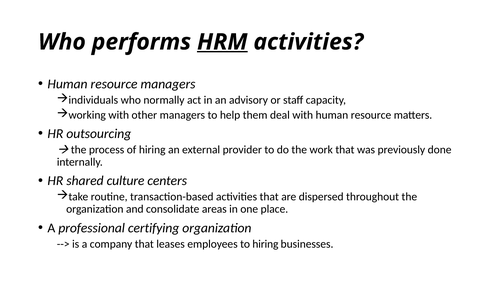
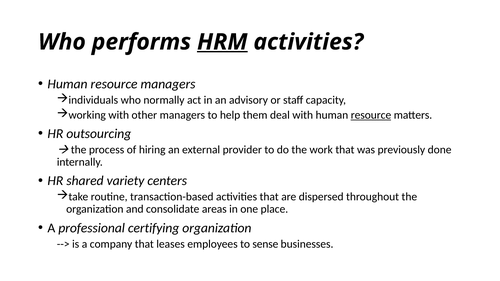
resource at (371, 115) underline: none -> present
culture: culture -> variety
to hiring: hiring -> sense
